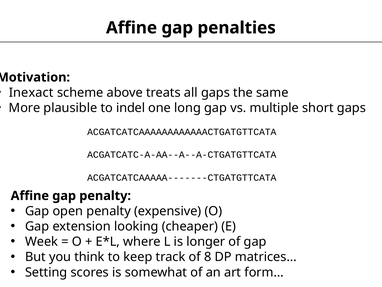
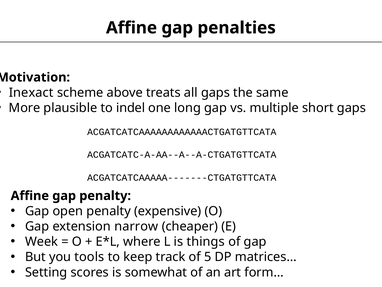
looking: looking -> narrow
longer: longer -> things
think: think -> tools
8: 8 -> 5
